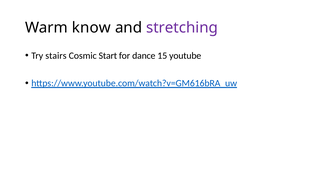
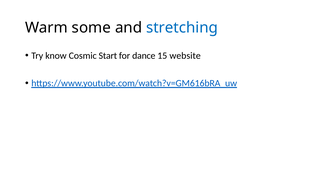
know: know -> some
stretching colour: purple -> blue
stairs: stairs -> know
youtube: youtube -> website
